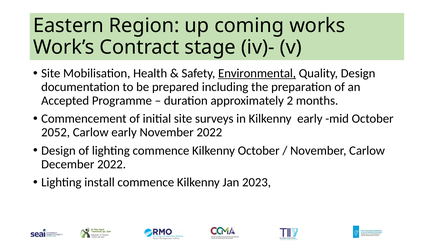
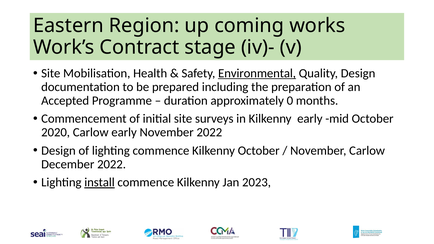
2: 2 -> 0
2052: 2052 -> 2020
install underline: none -> present
